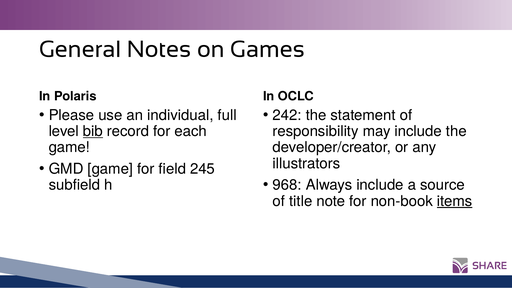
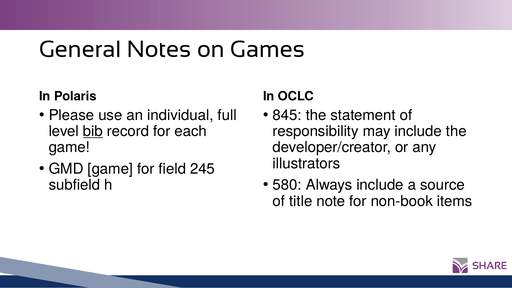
242: 242 -> 845
968: 968 -> 580
items underline: present -> none
